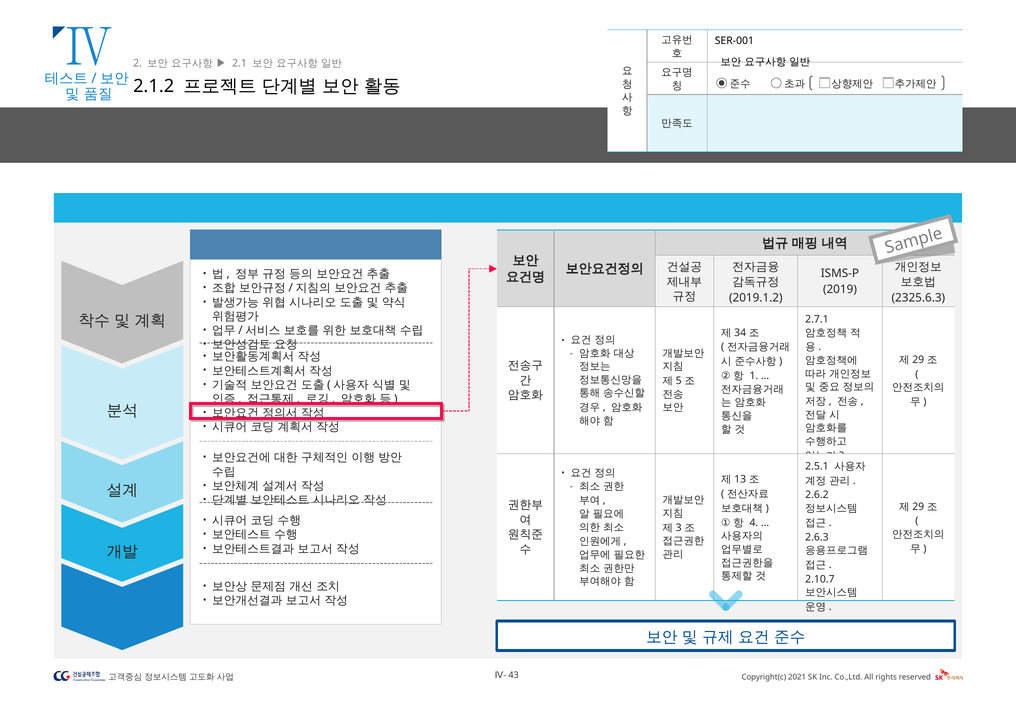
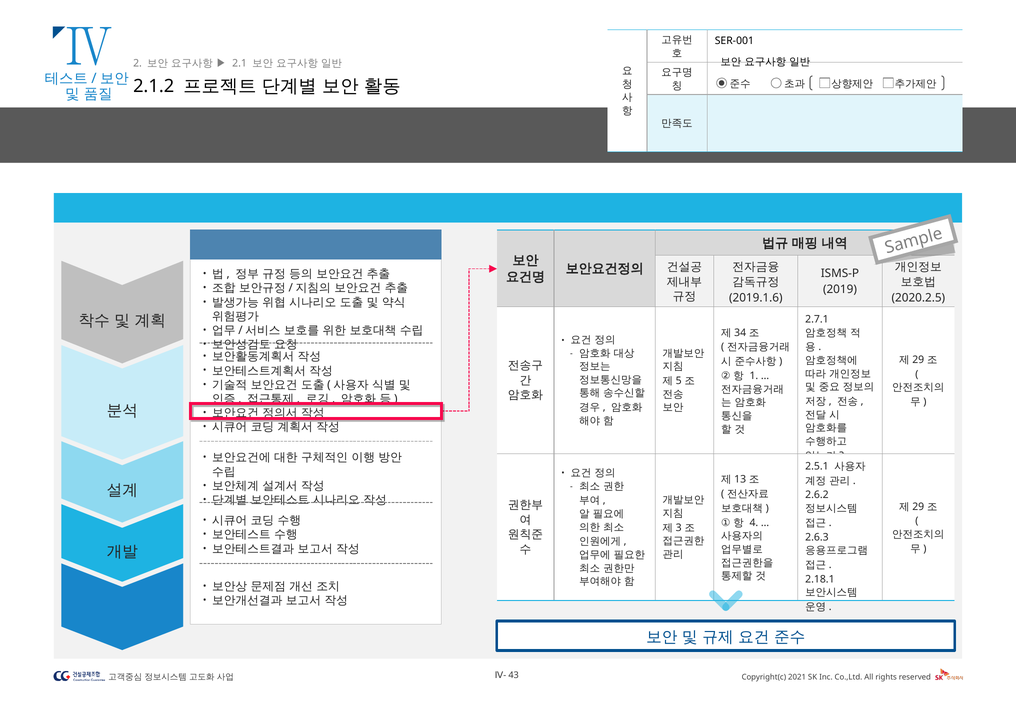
2019.1.2: 2019.1.2 -> 2019.1.6
2325.6.3: 2325.6.3 -> 2020.2.5
2.10.7: 2.10.7 -> 2.18.1
